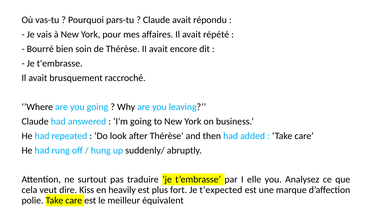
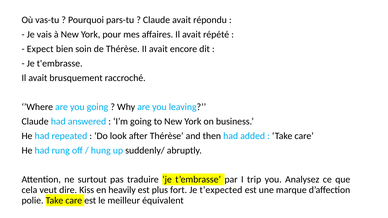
Bourré: Bourré -> Expect
elle: elle -> trip
